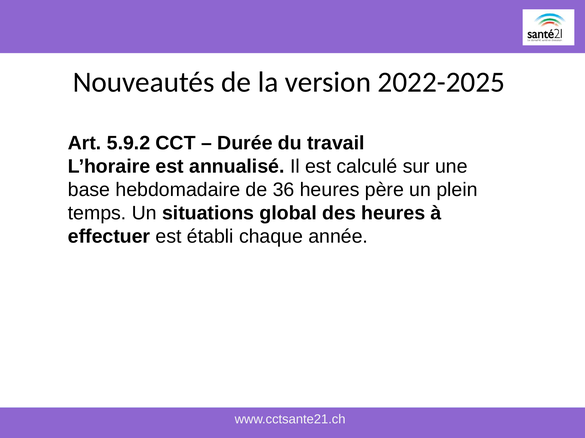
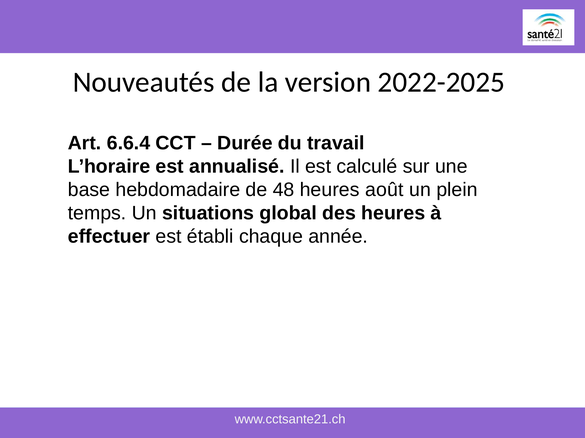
5.9.2: 5.9.2 -> 6.6.4
36: 36 -> 48
père: père -> août
